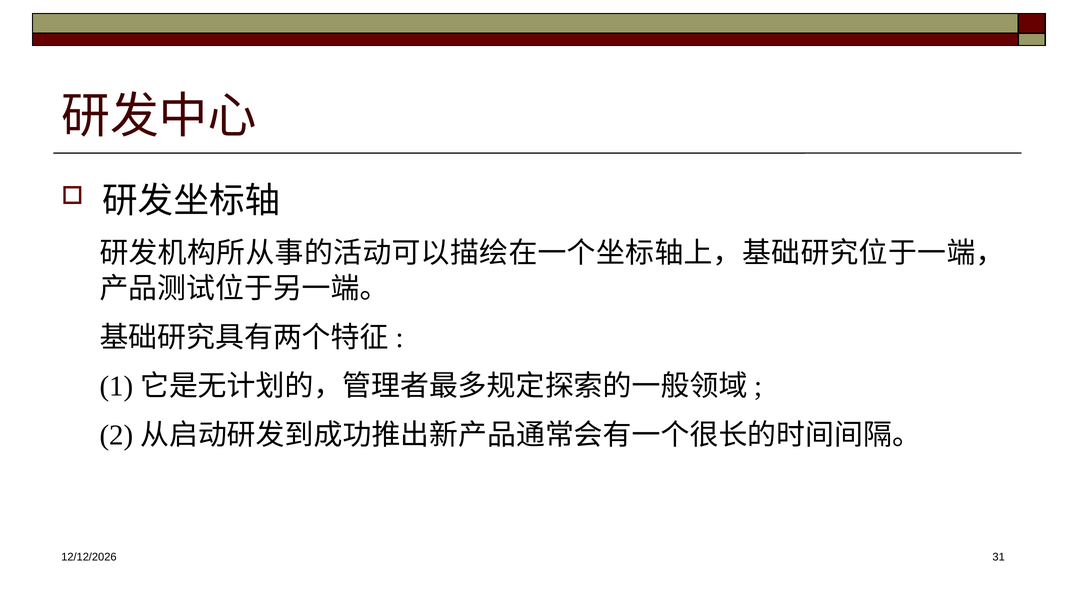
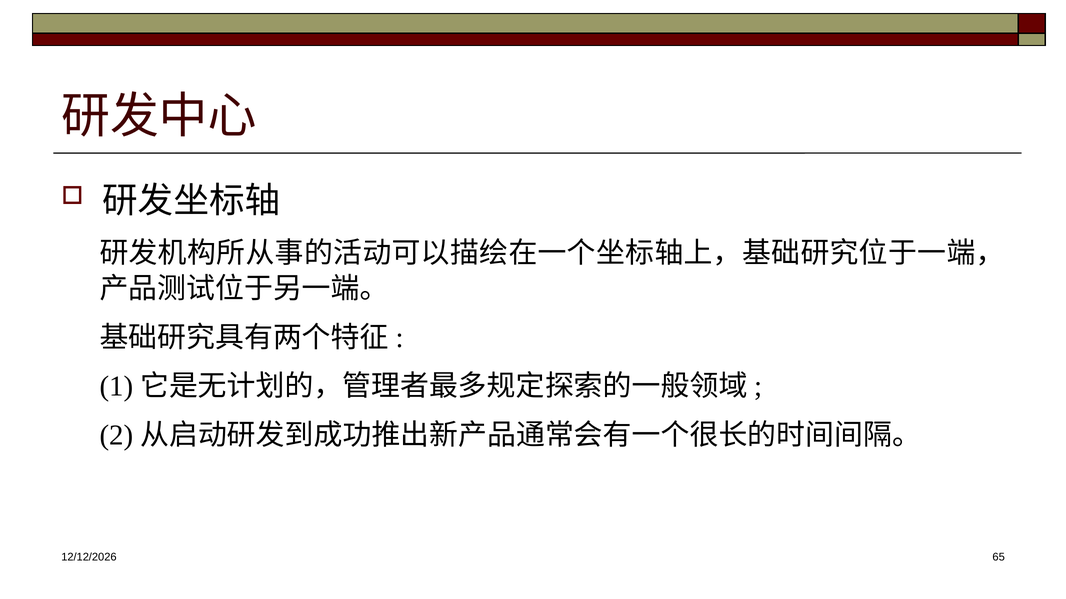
31: 31 -> 65
